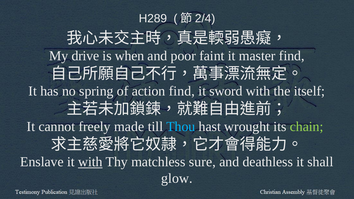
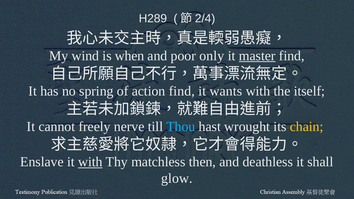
drive: drive -> wind
faint: faint -> only
master underline: none -> present
sword: sword -> wants
made: made -> nerve
chain colour: light green -> yellow
sure: sure -> then
